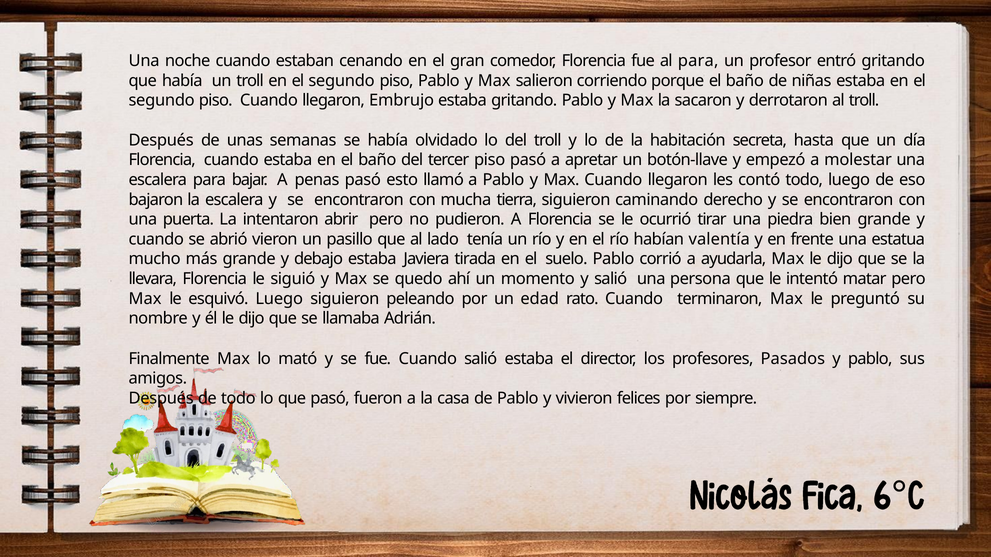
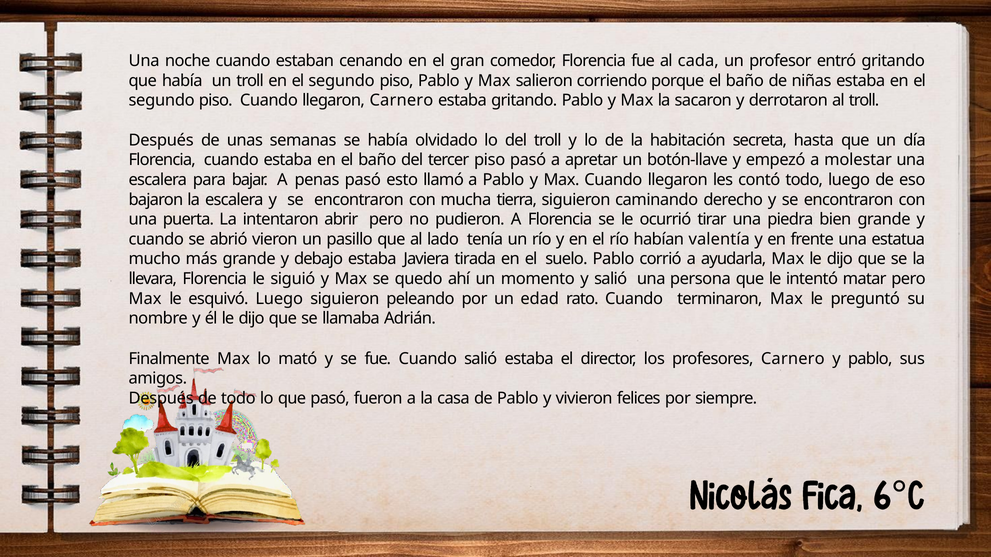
al para: para -> cada
llegaron Embrujo: Embrujo -> Carnero
profesores Pasados: Pasados -> Carnero
